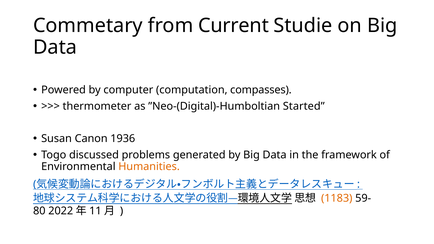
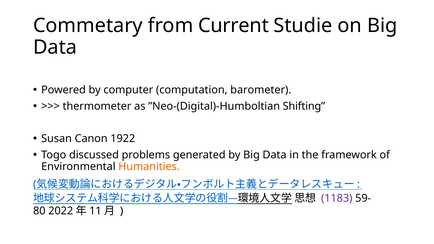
compasses: compasses -> barometer
Started: Started -> Shifting
1936: 1936 -> 1922
1183 colour: orange -> purple
